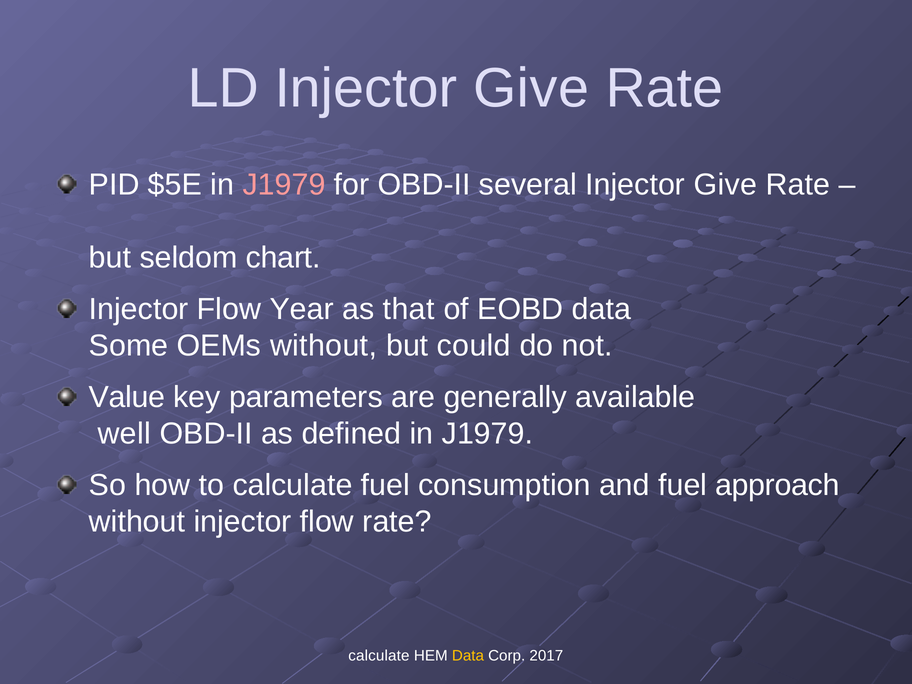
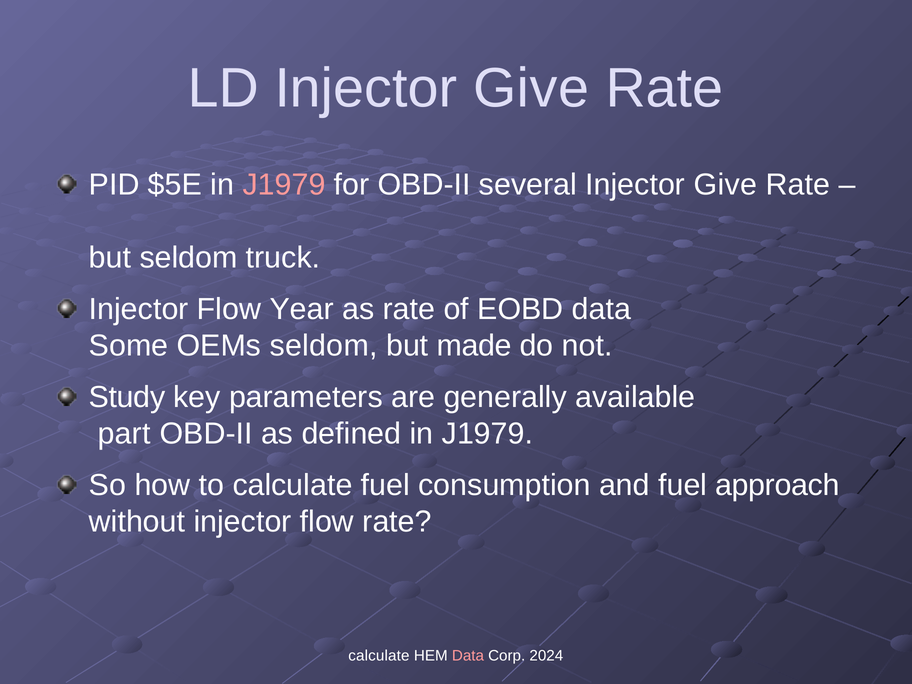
chart: chart -> truck
as that: that -> rate
OEMs without: without -> seldom
could: could -> made
Value: Value -> Study
well: well -> part
Data at (468, 656) colour: yellow -> pink
2017: 2017 -> 2024
